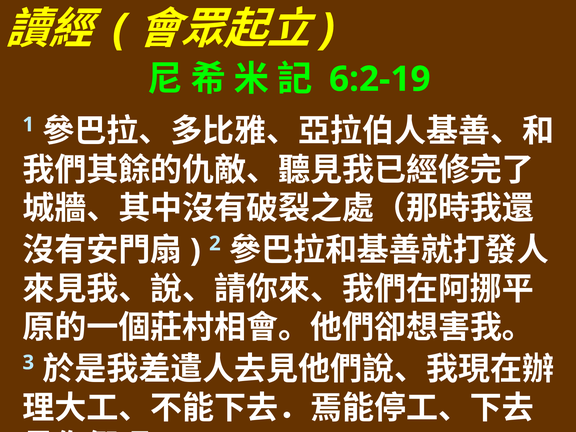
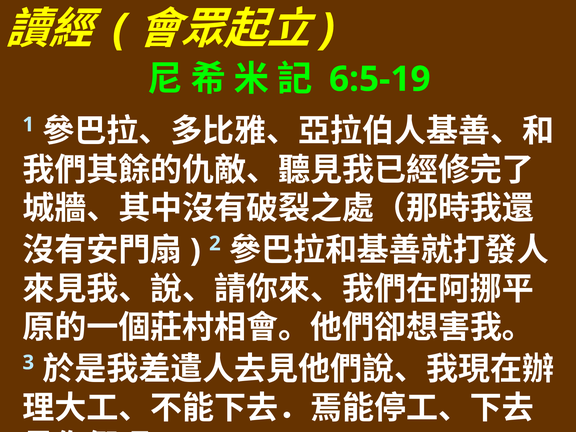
6:2-19: 6:2-19 -> 6:5-19
